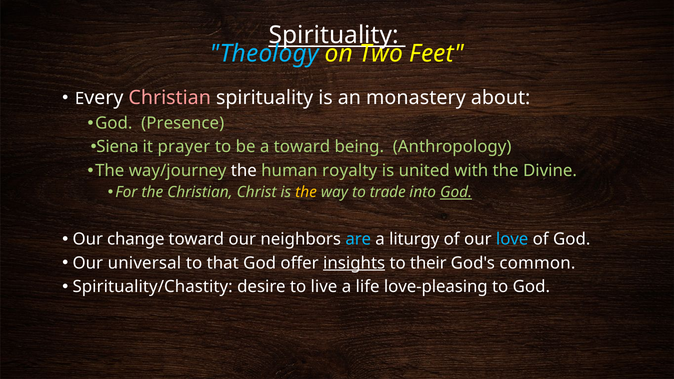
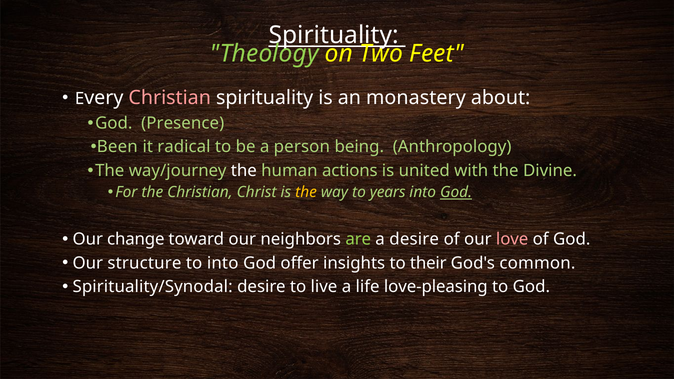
Theology colour: light blue -> light green
Siena: Siena -> Been
prayer: prayer -> radical
a toward: toward -> person
royalty: royalty -> actions
trade: trade -> years
are colour: light blue -> light green
a liturgy: liturgy -> desire
love colour: light blue -> pink
universal: universal -> structure
to that: that -> into
insights underline: present -> none
Spirituality/Chastity: Spirituality/Chastity -> Spirituality/Synodal
